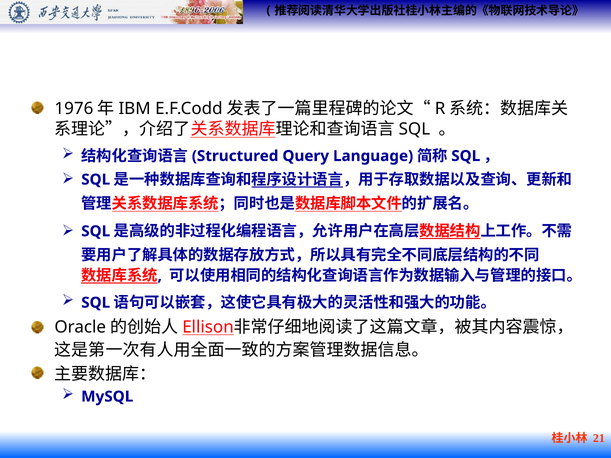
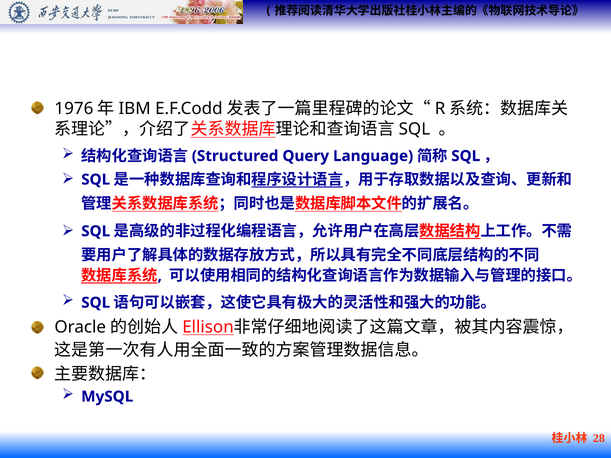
21: 21 -> 28
